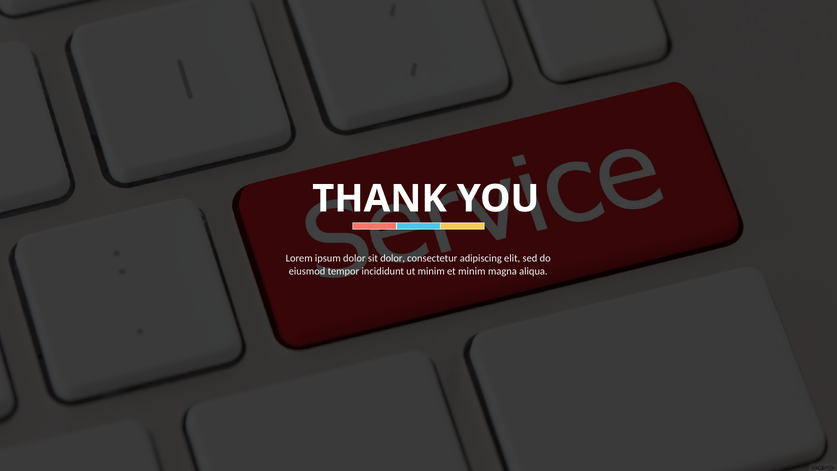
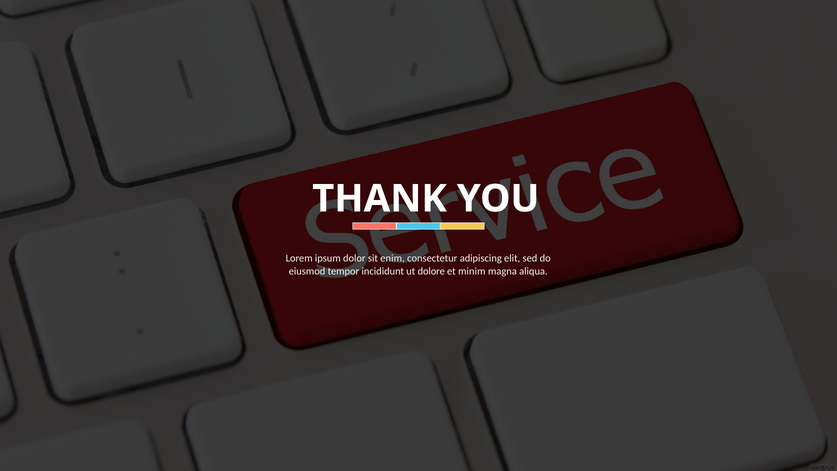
sit dolor: dolor -> enim
ut minim: minim -> dolore
